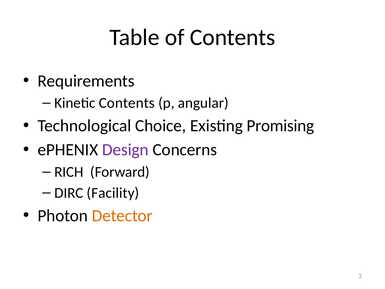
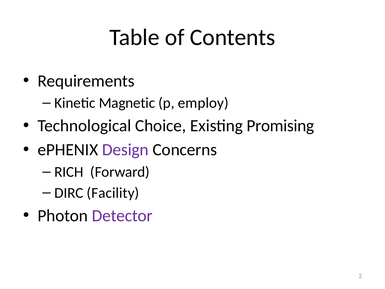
Kinetic Contents: Contents -> Magnetic
angular: angular -> employ
Detector colour: orange -> purple
